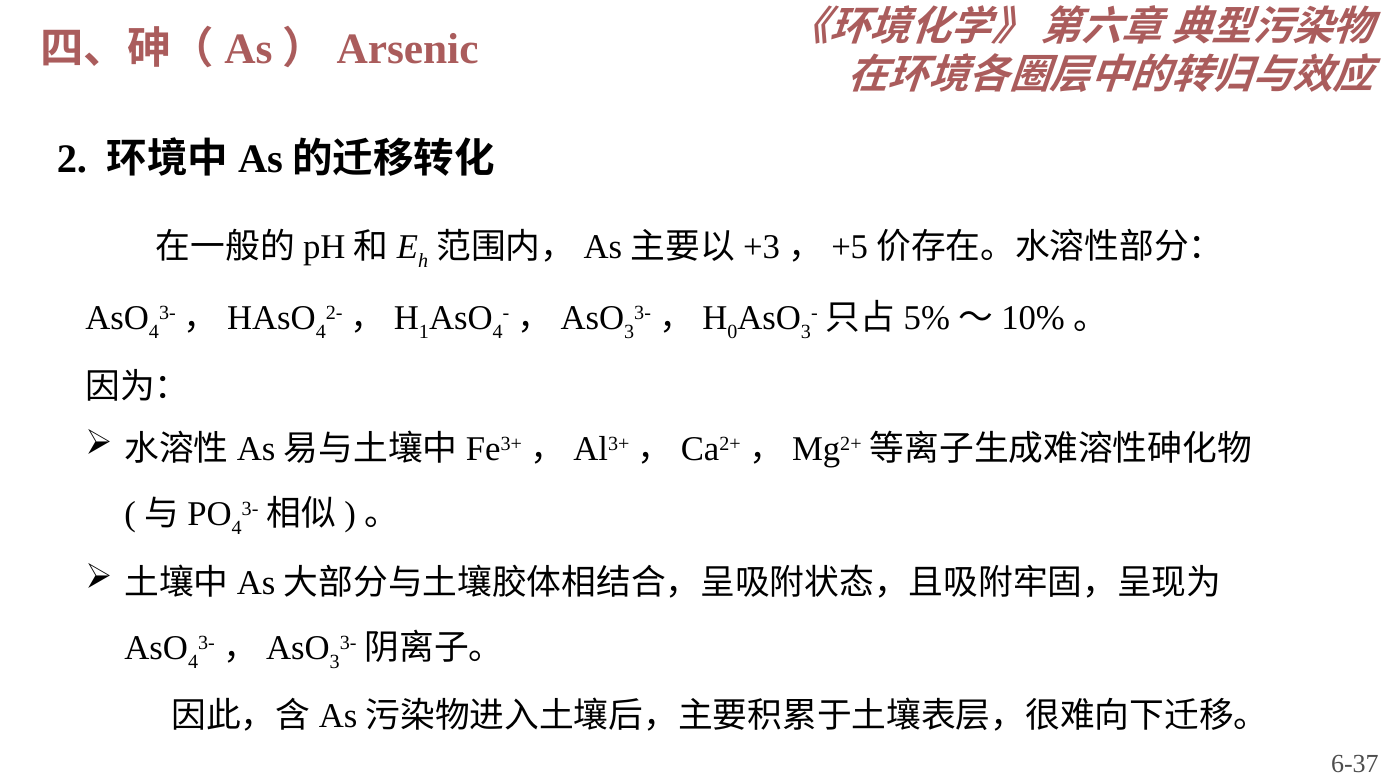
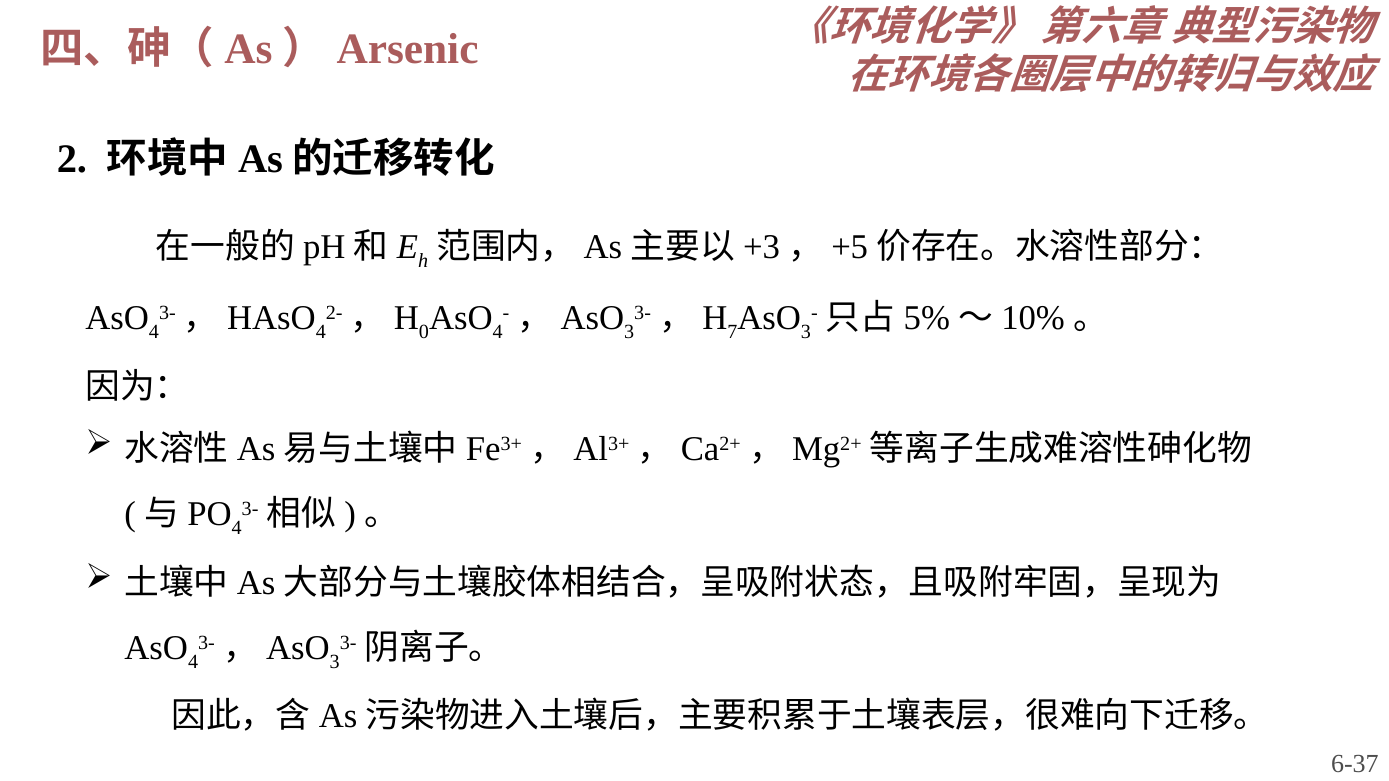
1: 1 -> 0
0: 0 -> 7
